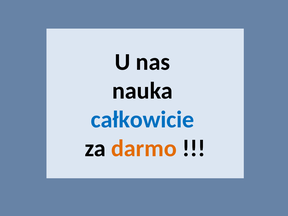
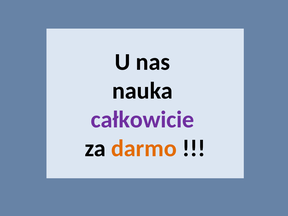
całkowicie colour: blue -> purple
